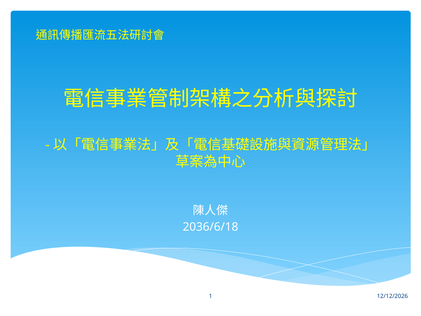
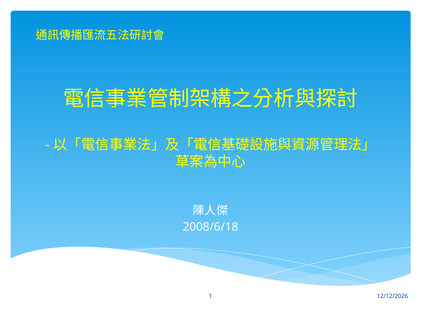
2036/6/18: 2036/6/18 -> 2008/6/18
